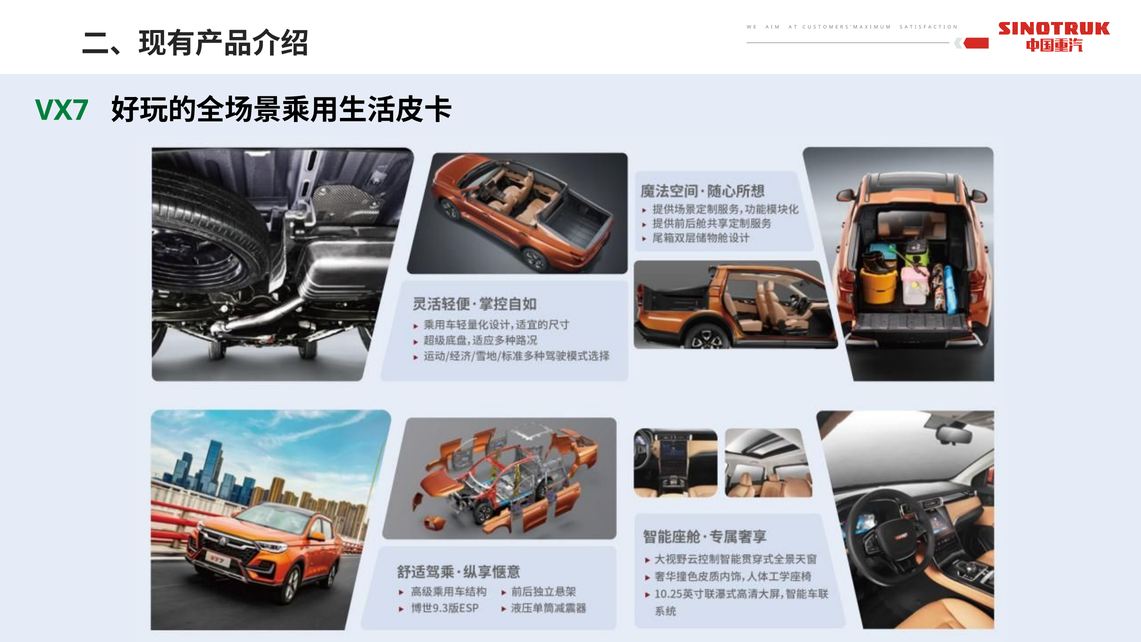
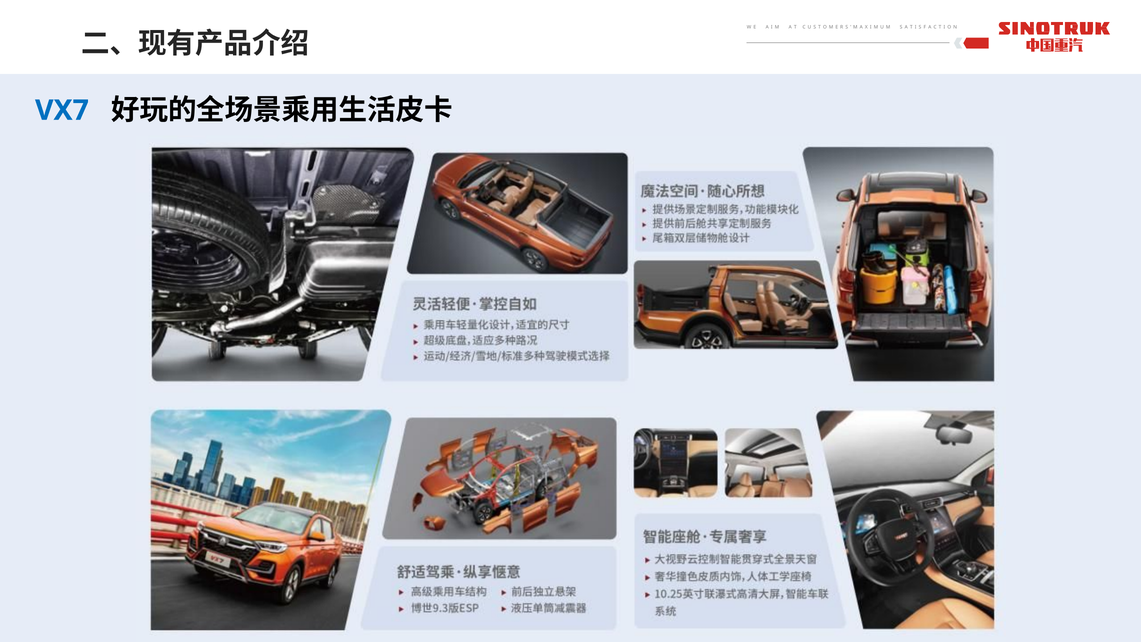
VX7 colour: green -> blue
